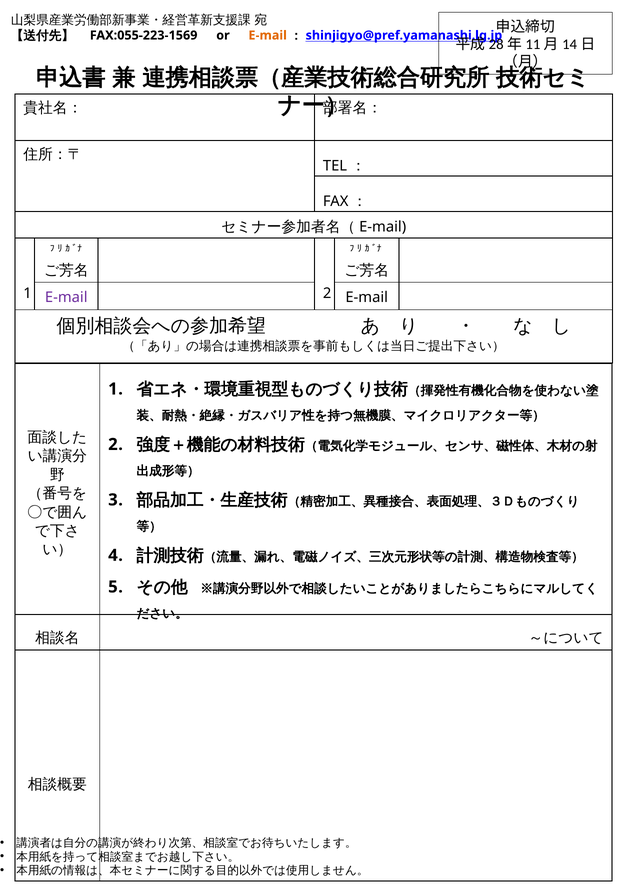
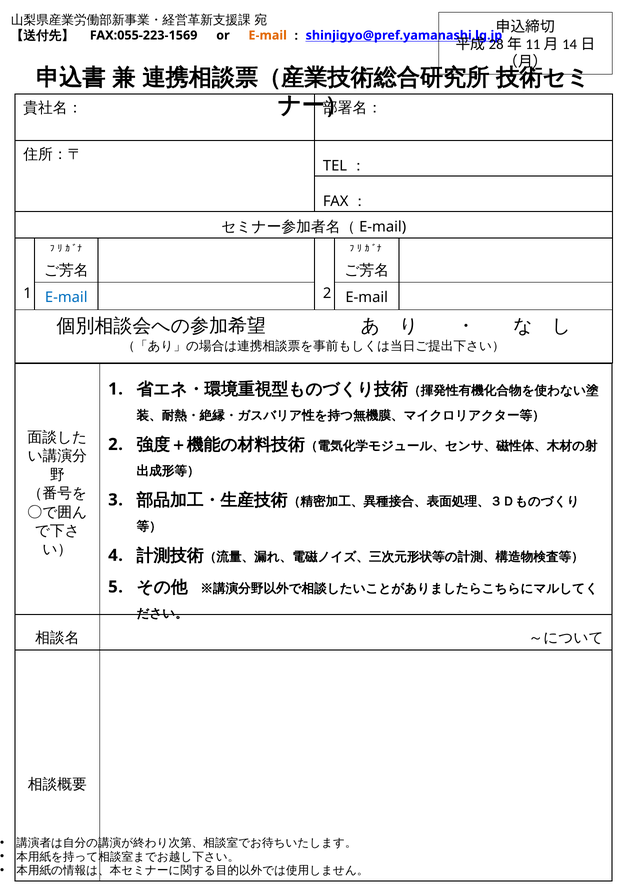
E-mail at (66, 298) colour: purple -> blue
